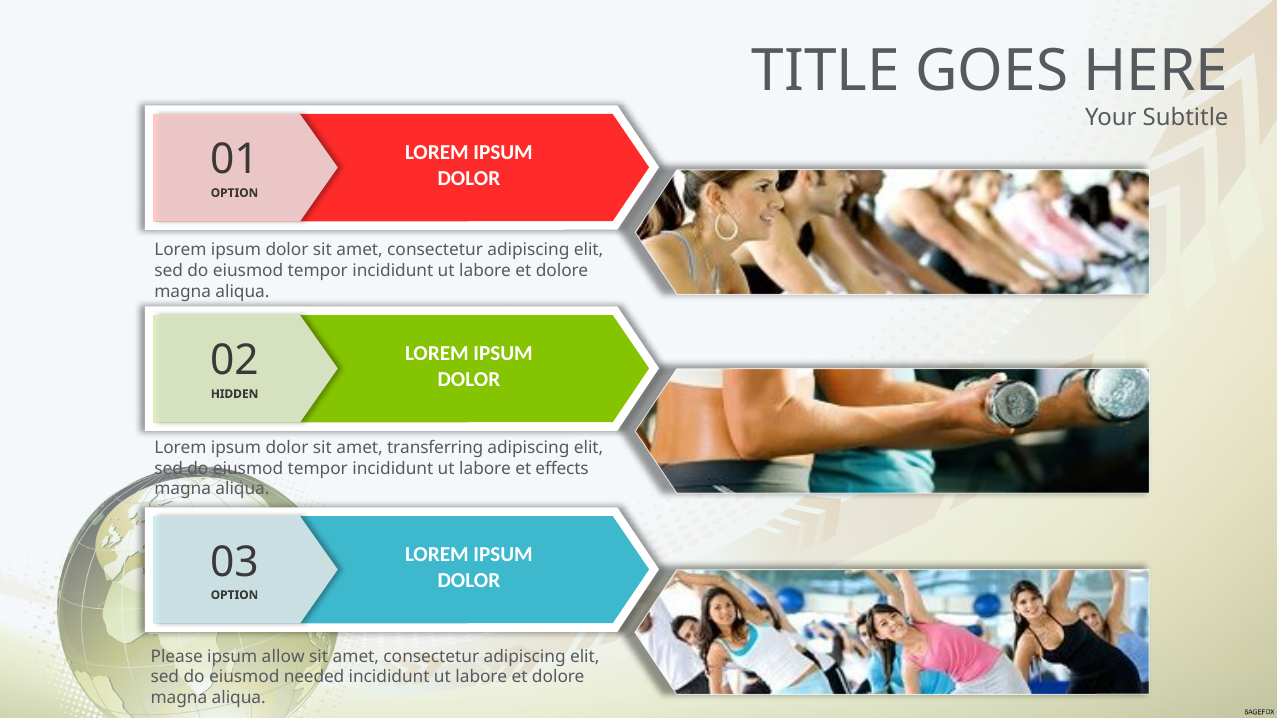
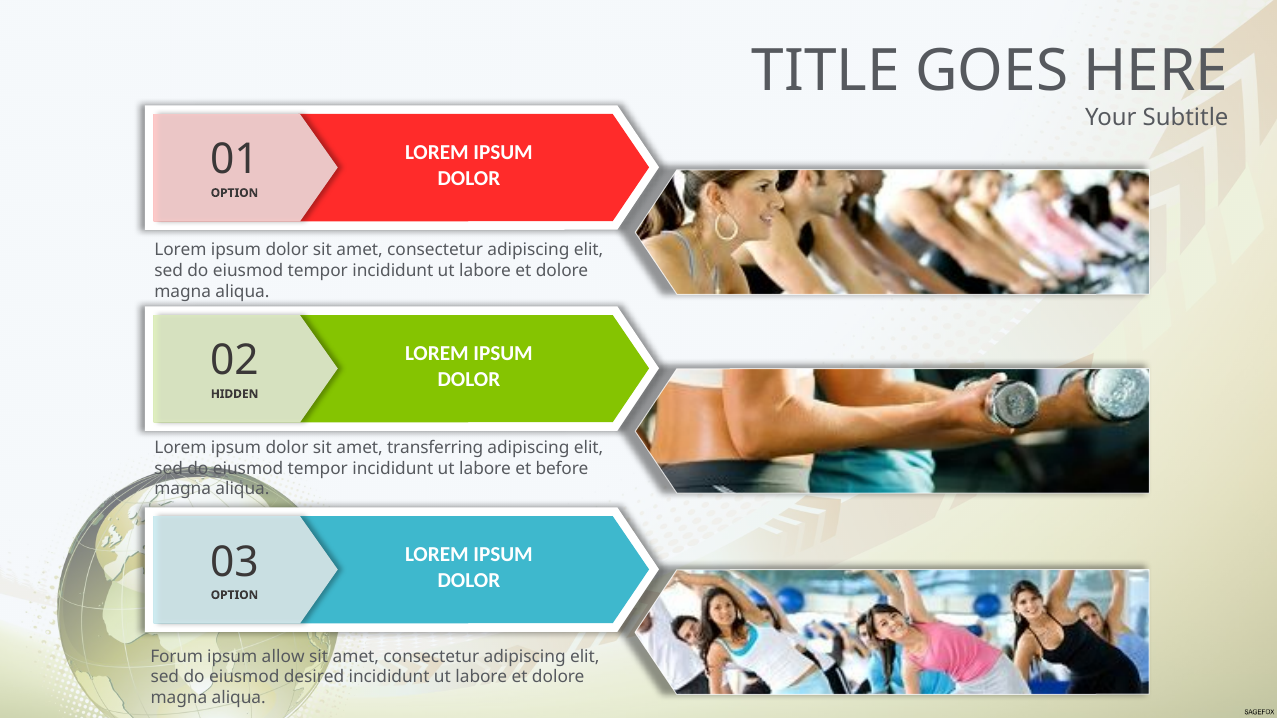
effects: effects -> before
Please: Please -> Forum
needed: needed -> desired
